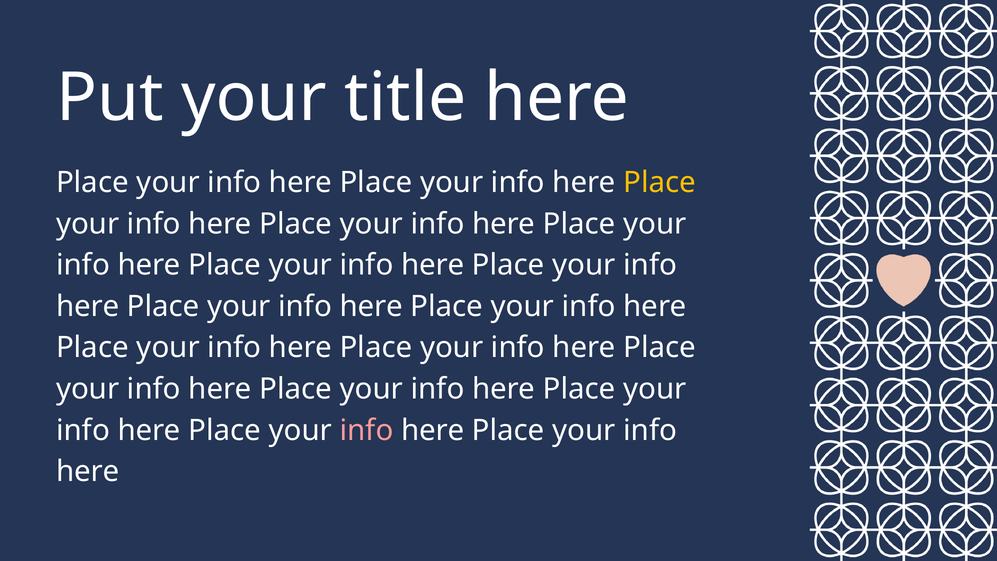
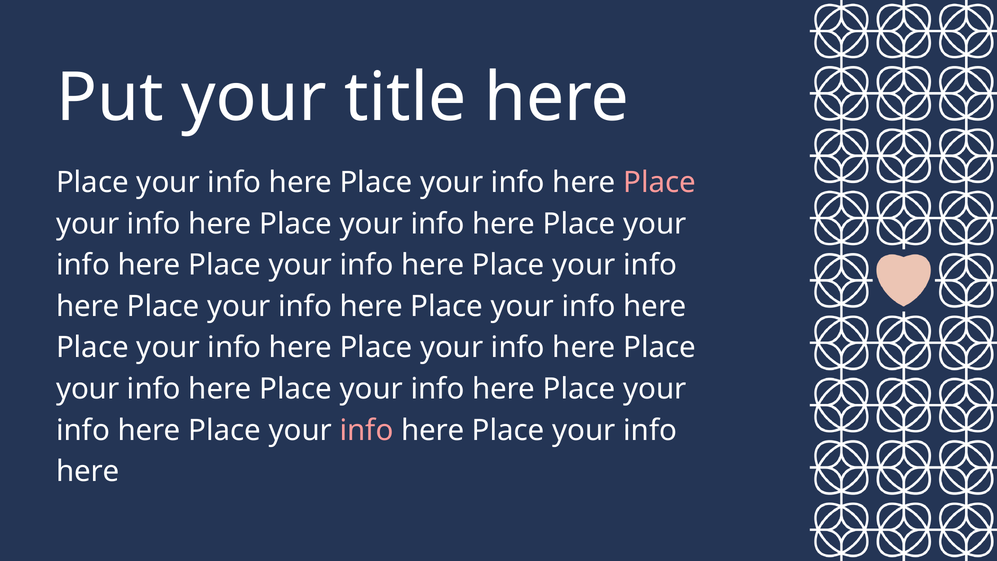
Place at (660, 182) colour: yellow -> pink
